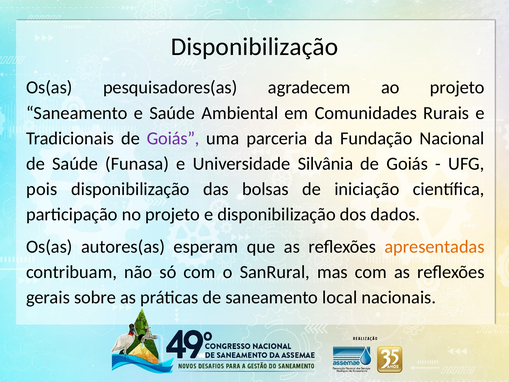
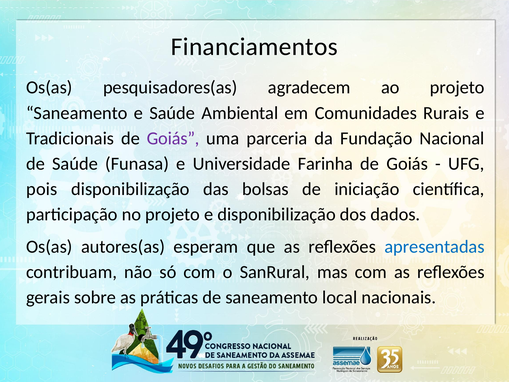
Disponibilização at (254, 47): Disponibilização -> Financiamentos
Silvânia: Silvânia -> Farinha
apresentadas colour: orange -> blue
